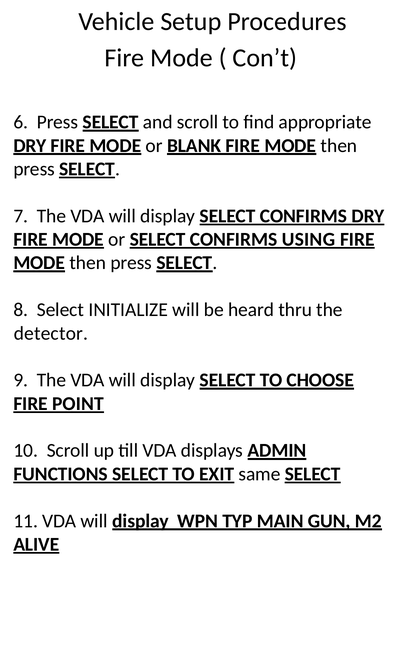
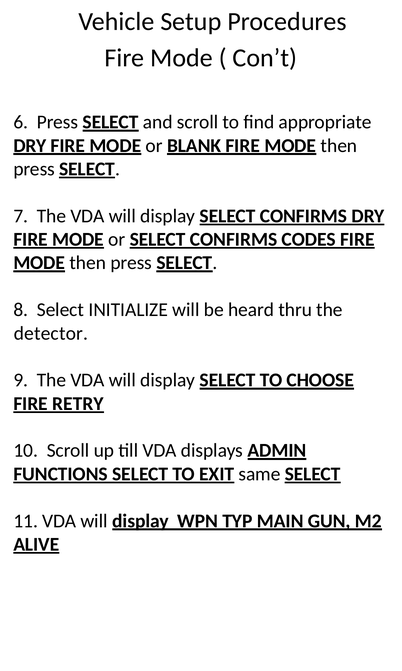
USING: USING -> CODES
POINT: POINT -> RETRY
